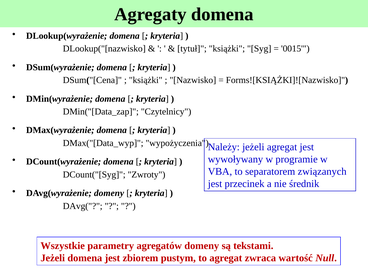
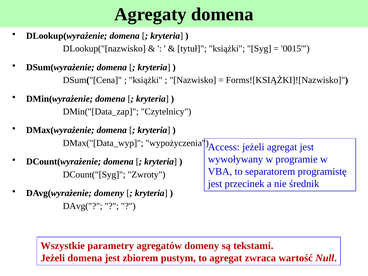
Należy: Należy -> Access
związanych: związanych -> programistę
